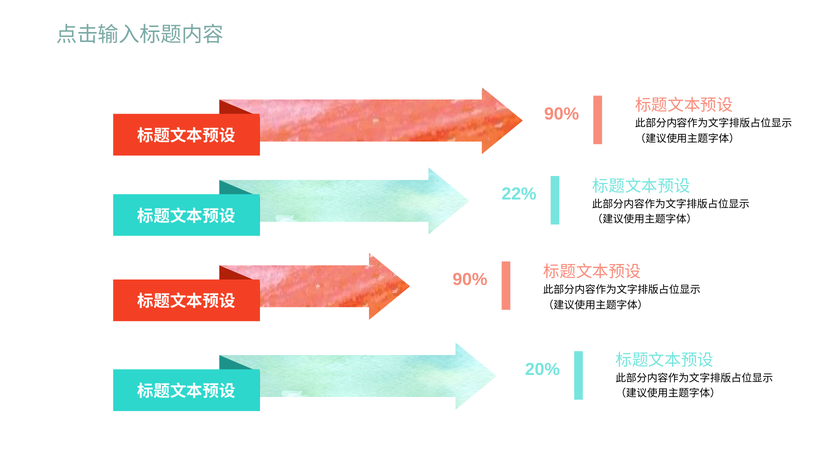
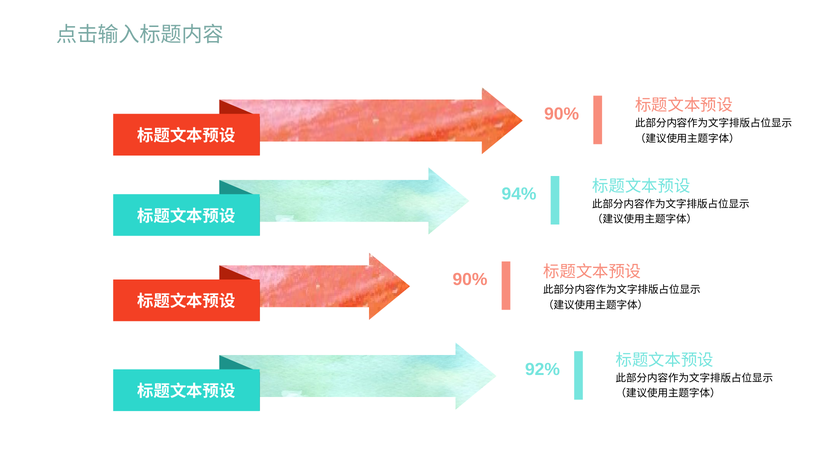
22%: 22% -> 94%
20%: 20% -> 92%
